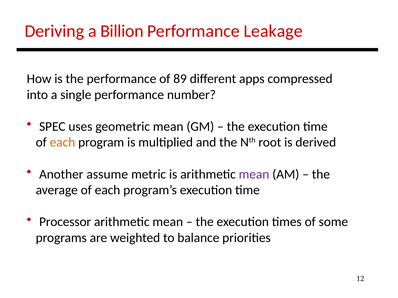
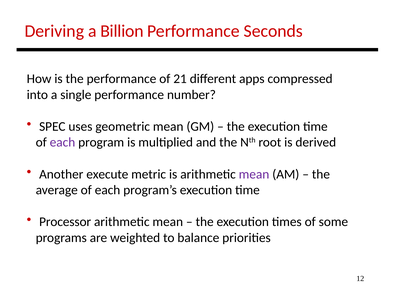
Leakage: Leakage -> Seconds
89: 89 -> 21
each at (62, 143) colour: orange -> purple
assume: assume -> execute
